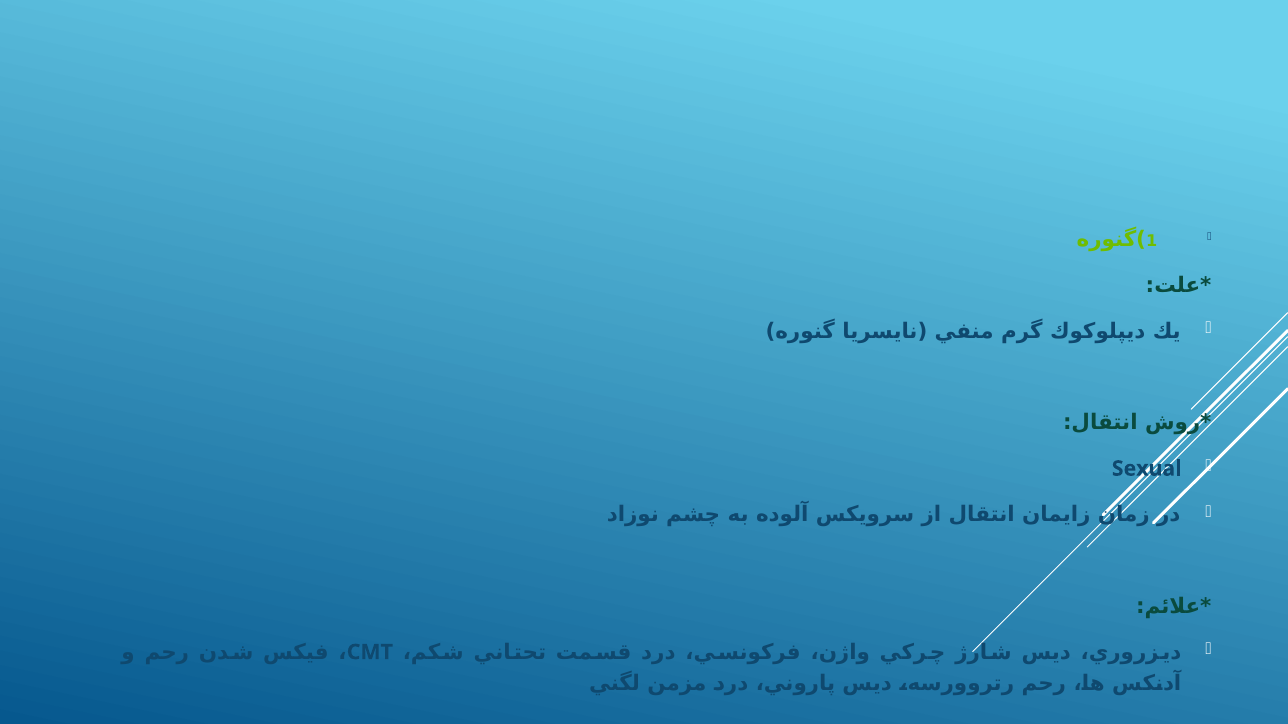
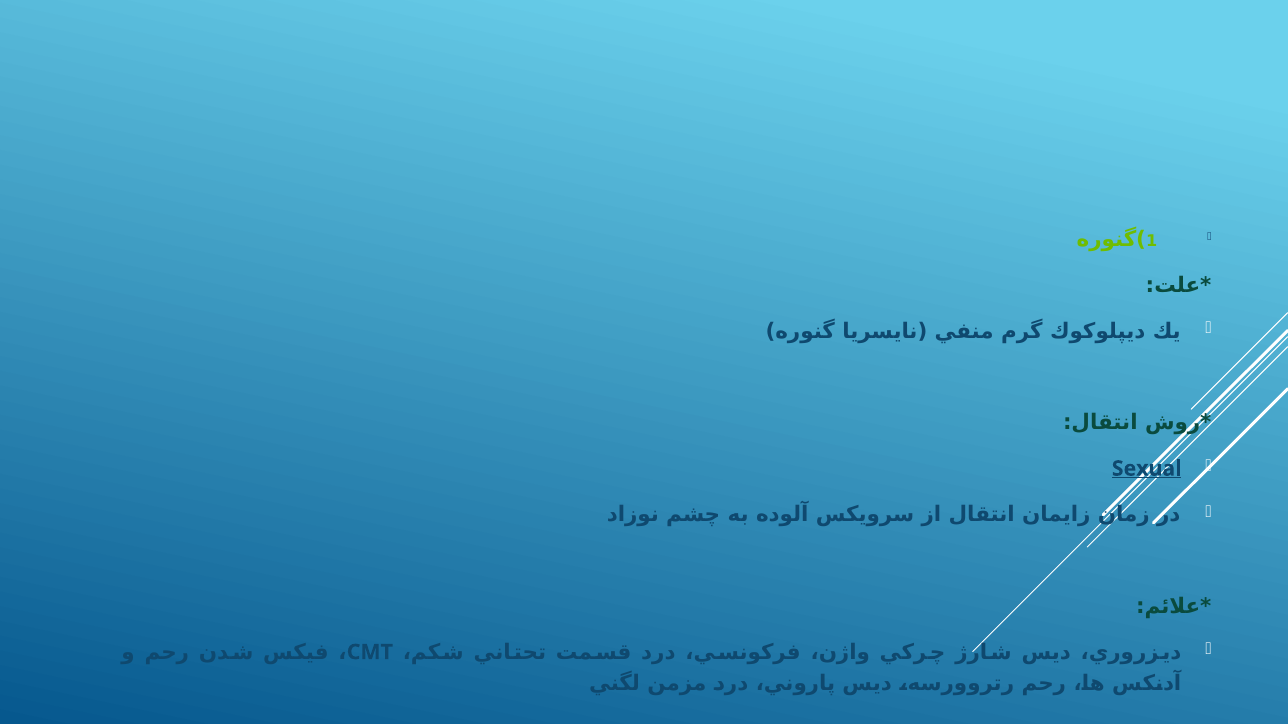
Sexual underline: none -> present
